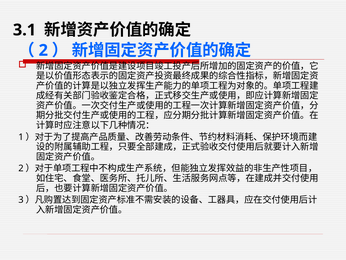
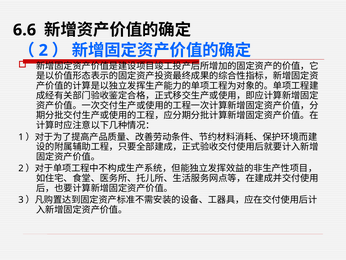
3.1: 3.1 -> 6.6
